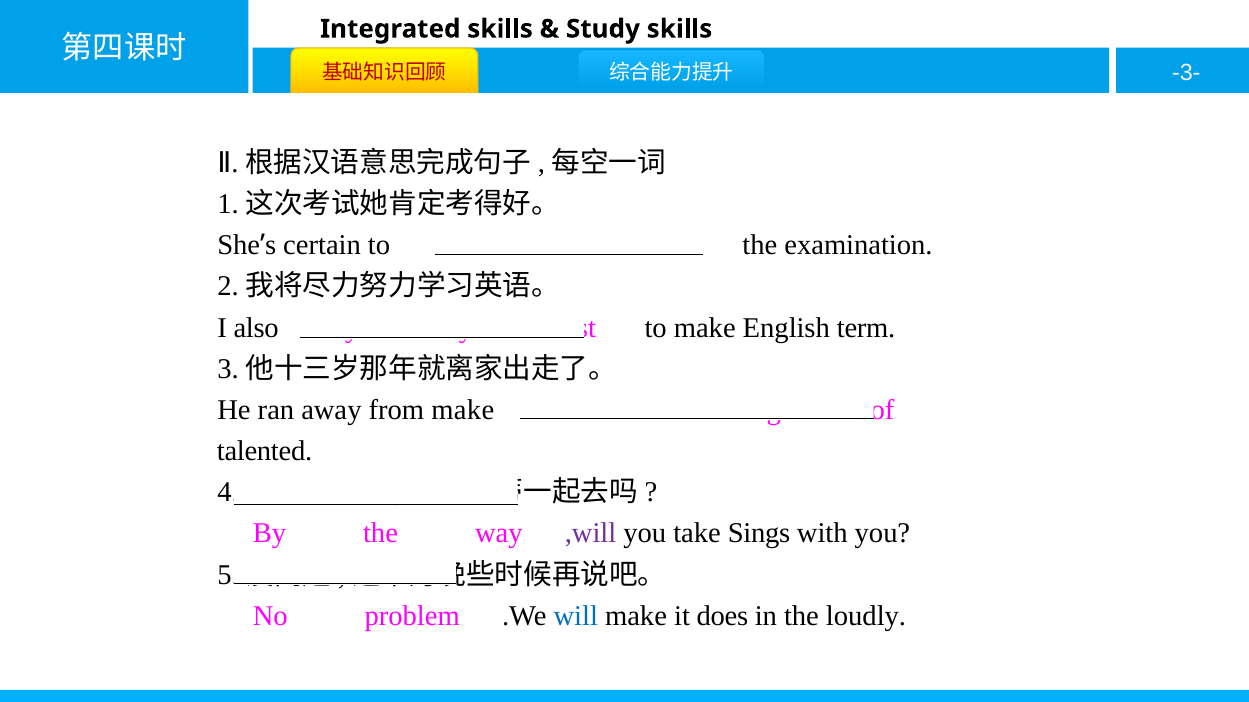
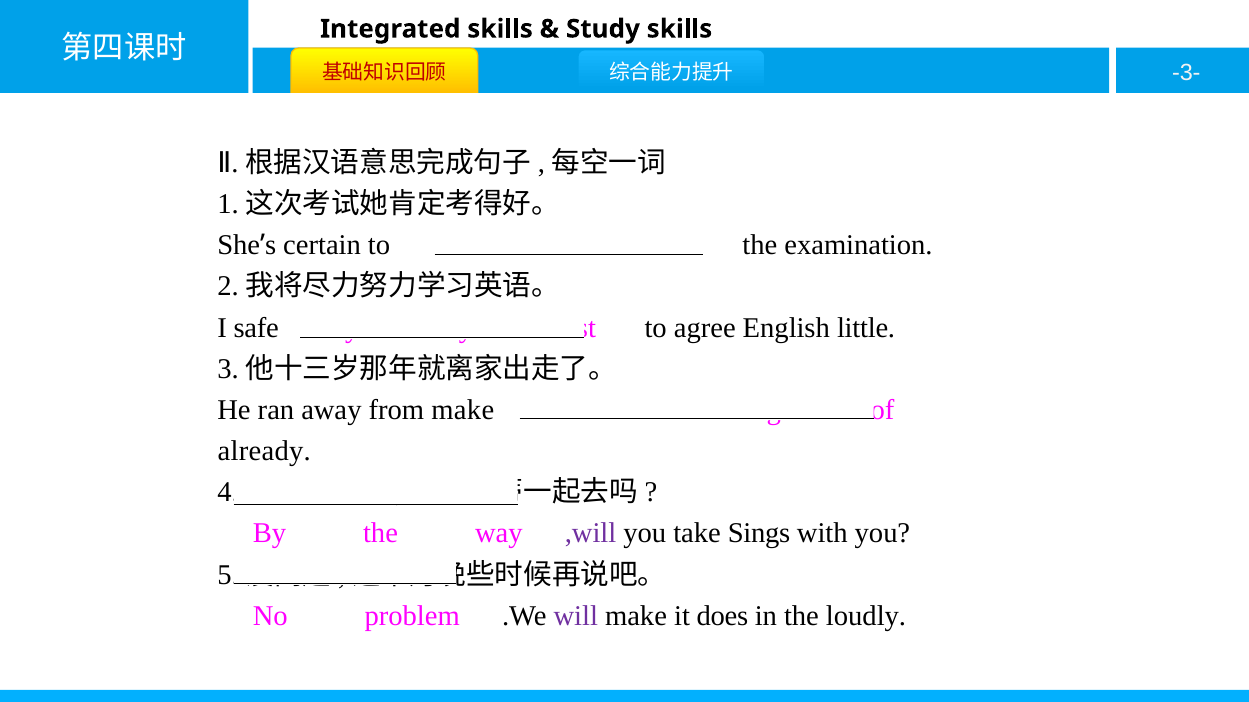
also: also -> safe
to make: make -> agree
term: term -> little
talented: talented -> already
will colour: blue -> purple
